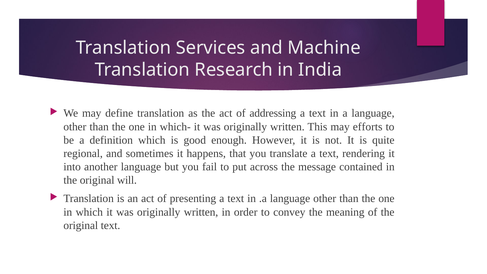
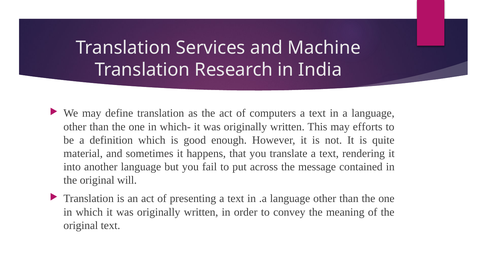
addressing: addressing -> computers
regional: regional -> material
